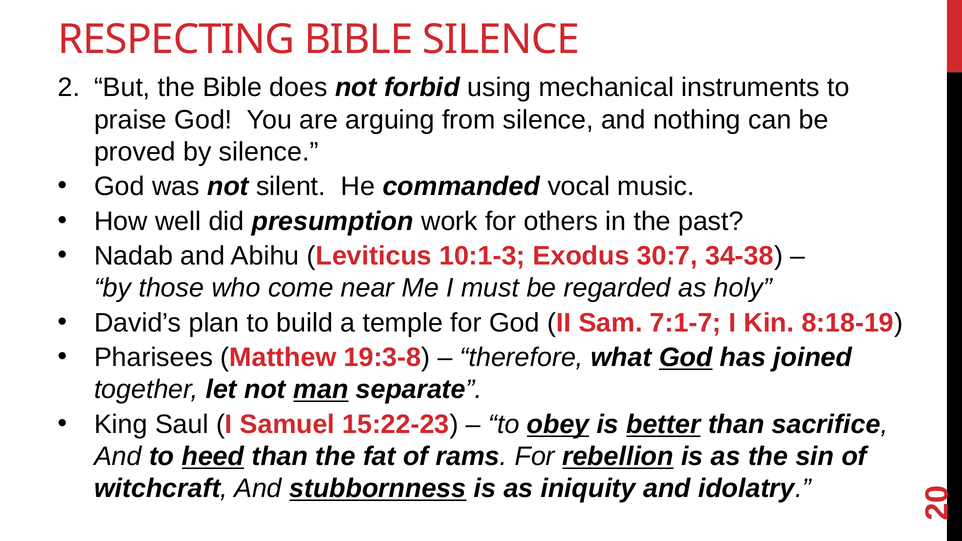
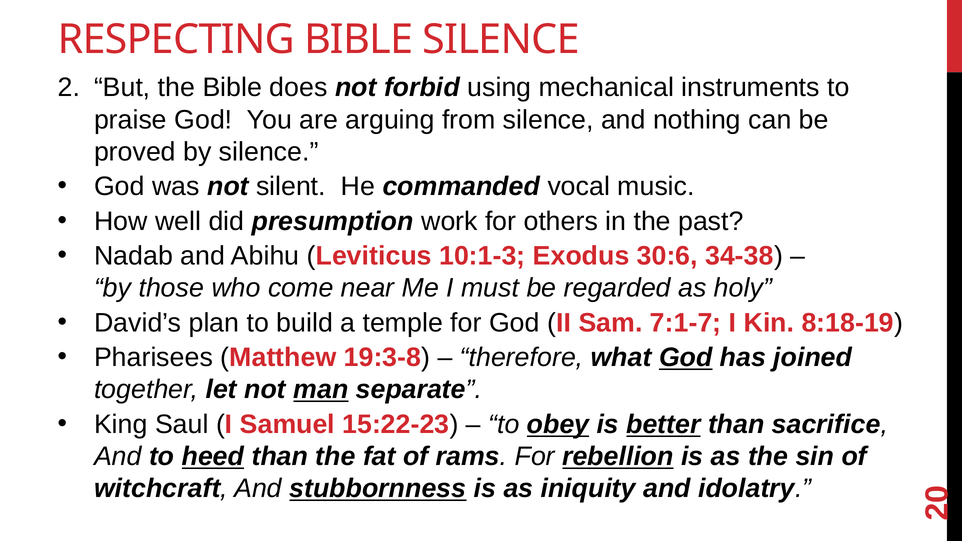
30:7: 30:7 -> 30:6
